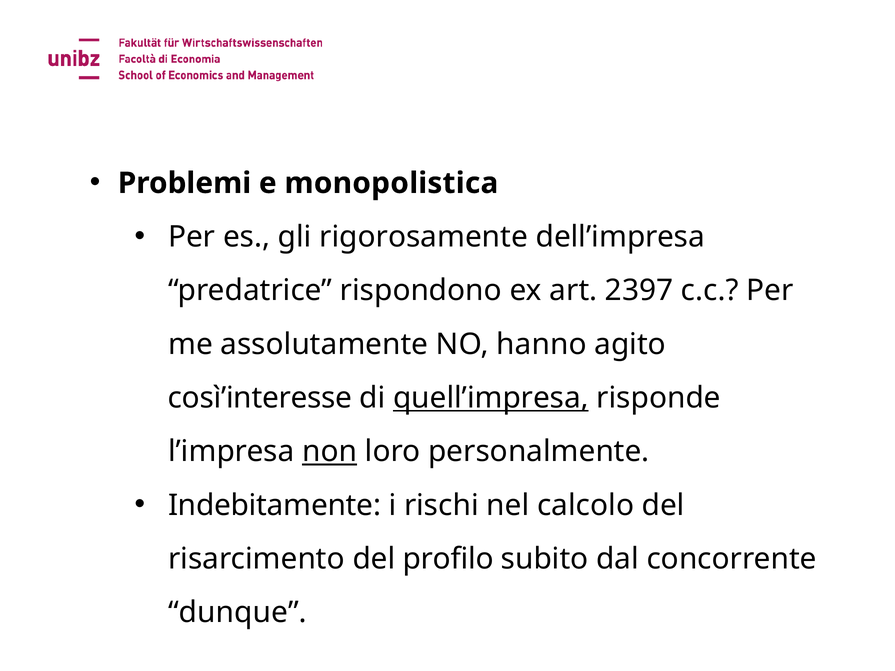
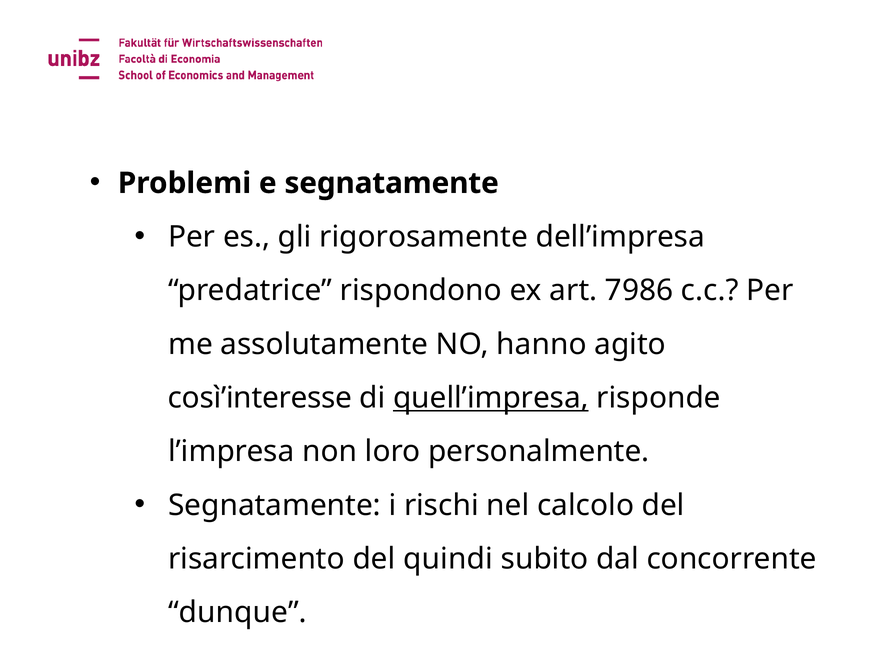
e monopolistica: monopolistica -> segnatamente
2397: 2397 -> 7986
non underline: present -> none
Indebitamente at (275, 505): Indebitamente -> Segnatamente
profilo: profilo -> quindi
